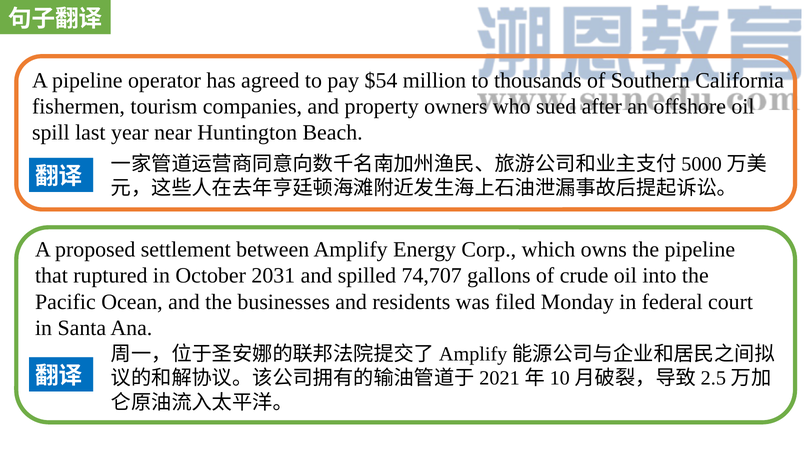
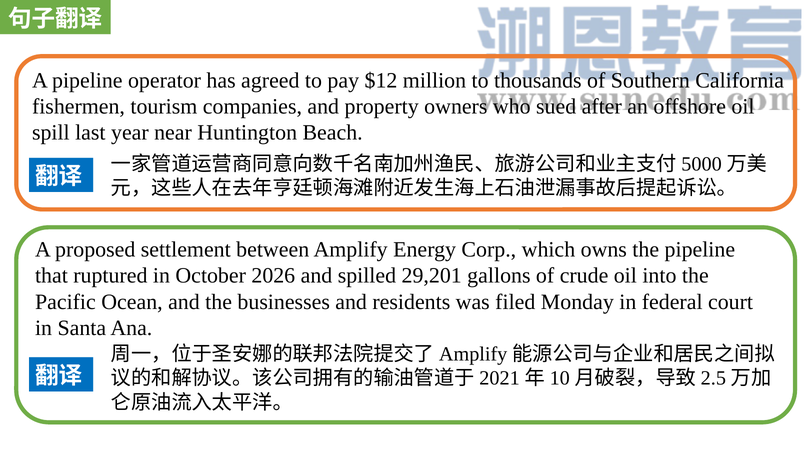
$54: $54 -> $12
2031: 2031 -> 2026
74,707: 74,707 -> 29,201
